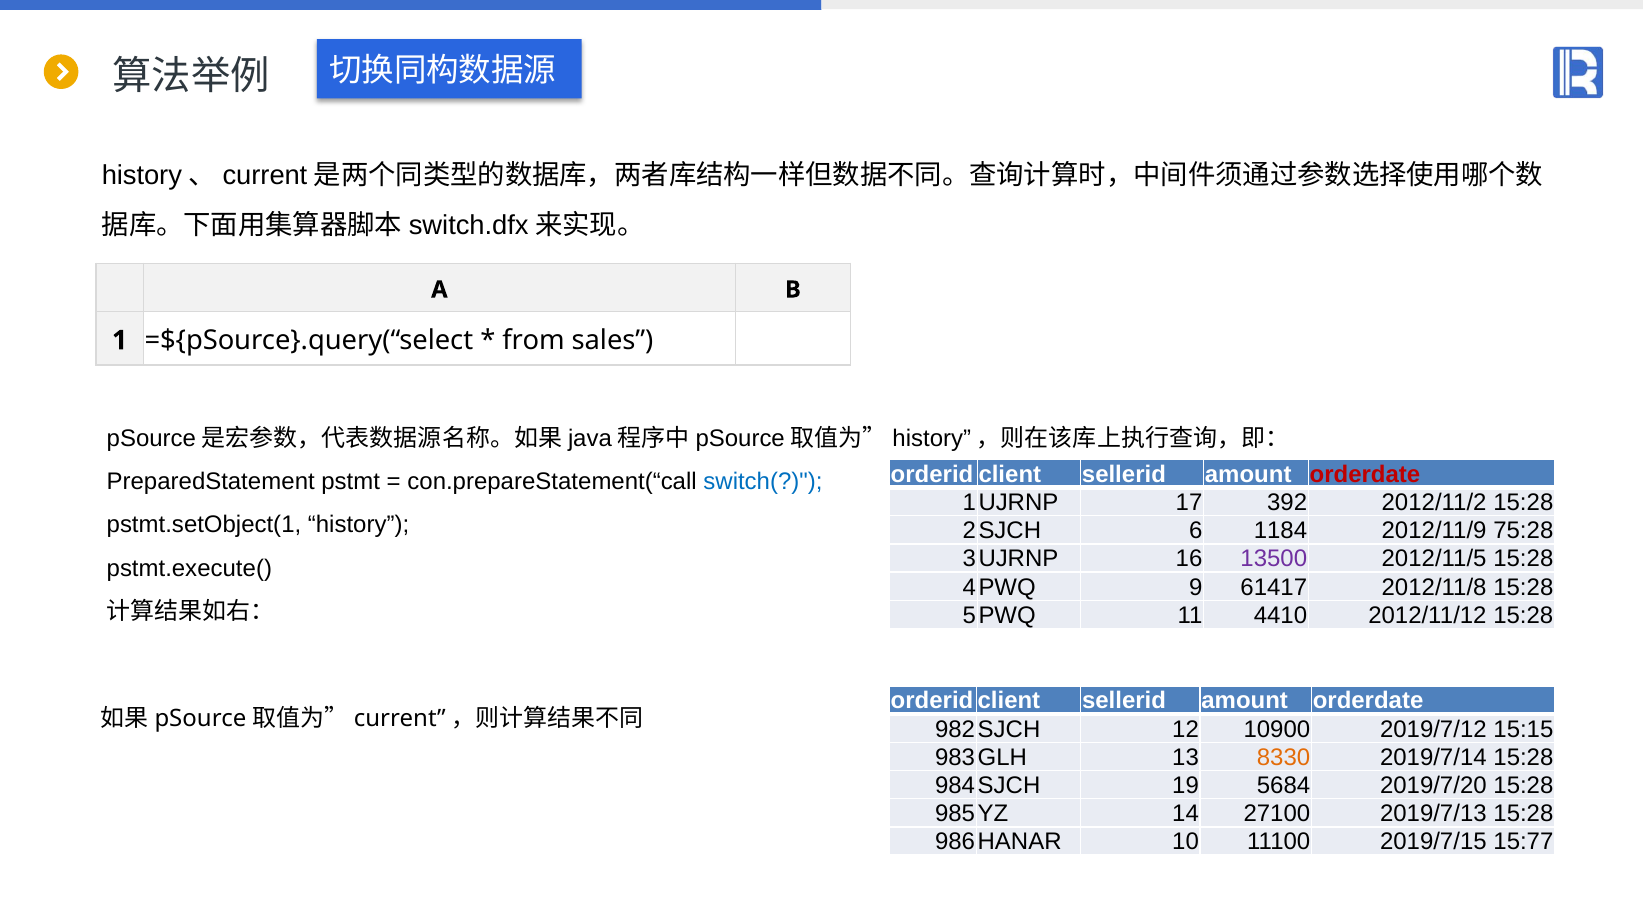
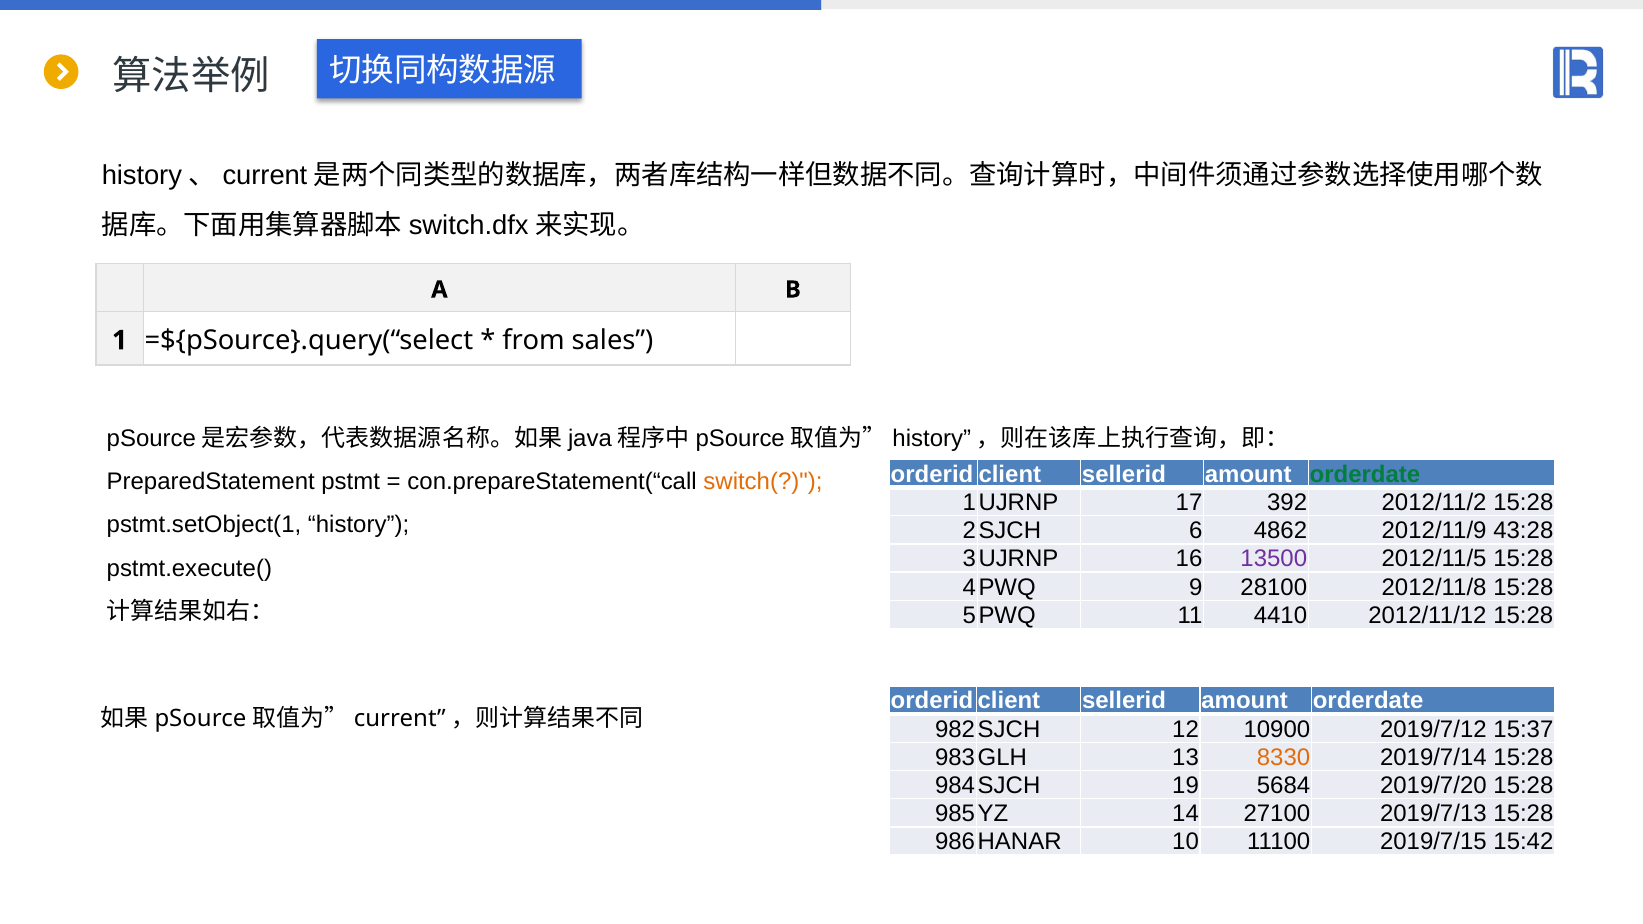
orderdate at (1365, 475) colour: red -> green
switch( colour: blue -> orange
1184: 1184 -> 4862
75:28: 75:28 -> 43:28
61417: 61417 -> 28100
15:15: 15:15 -> 15:37
15:77: 15:77 -> 15:42
